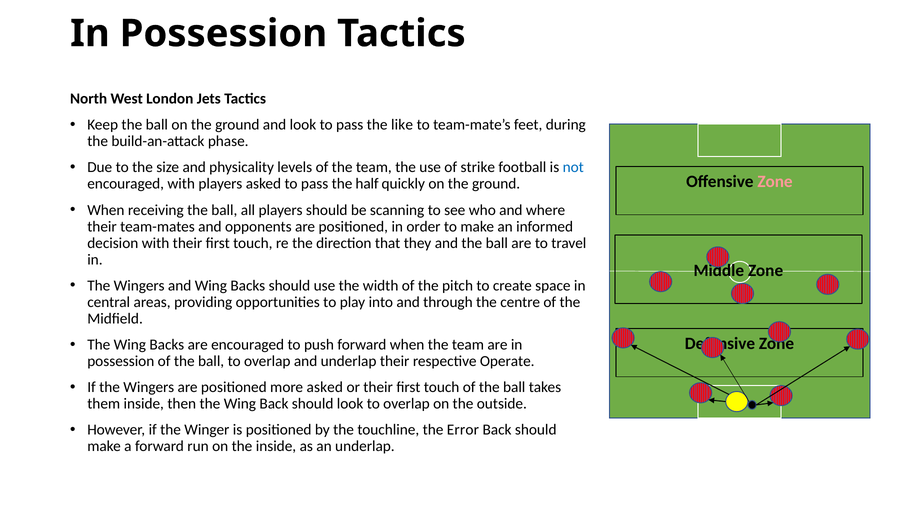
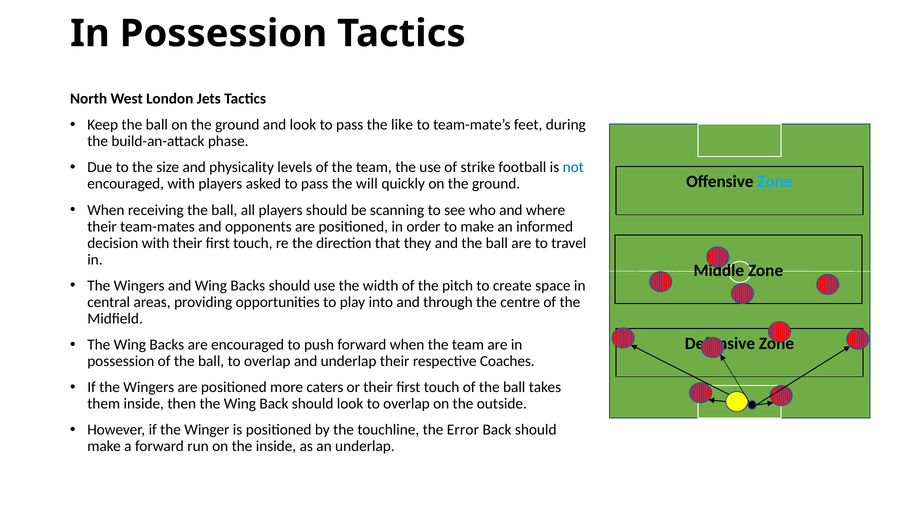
Zone at (775, 182) colour: pink -> light blue
half: half -> will
Operate: Operate -> Coaches
more asked: asked -> caters
